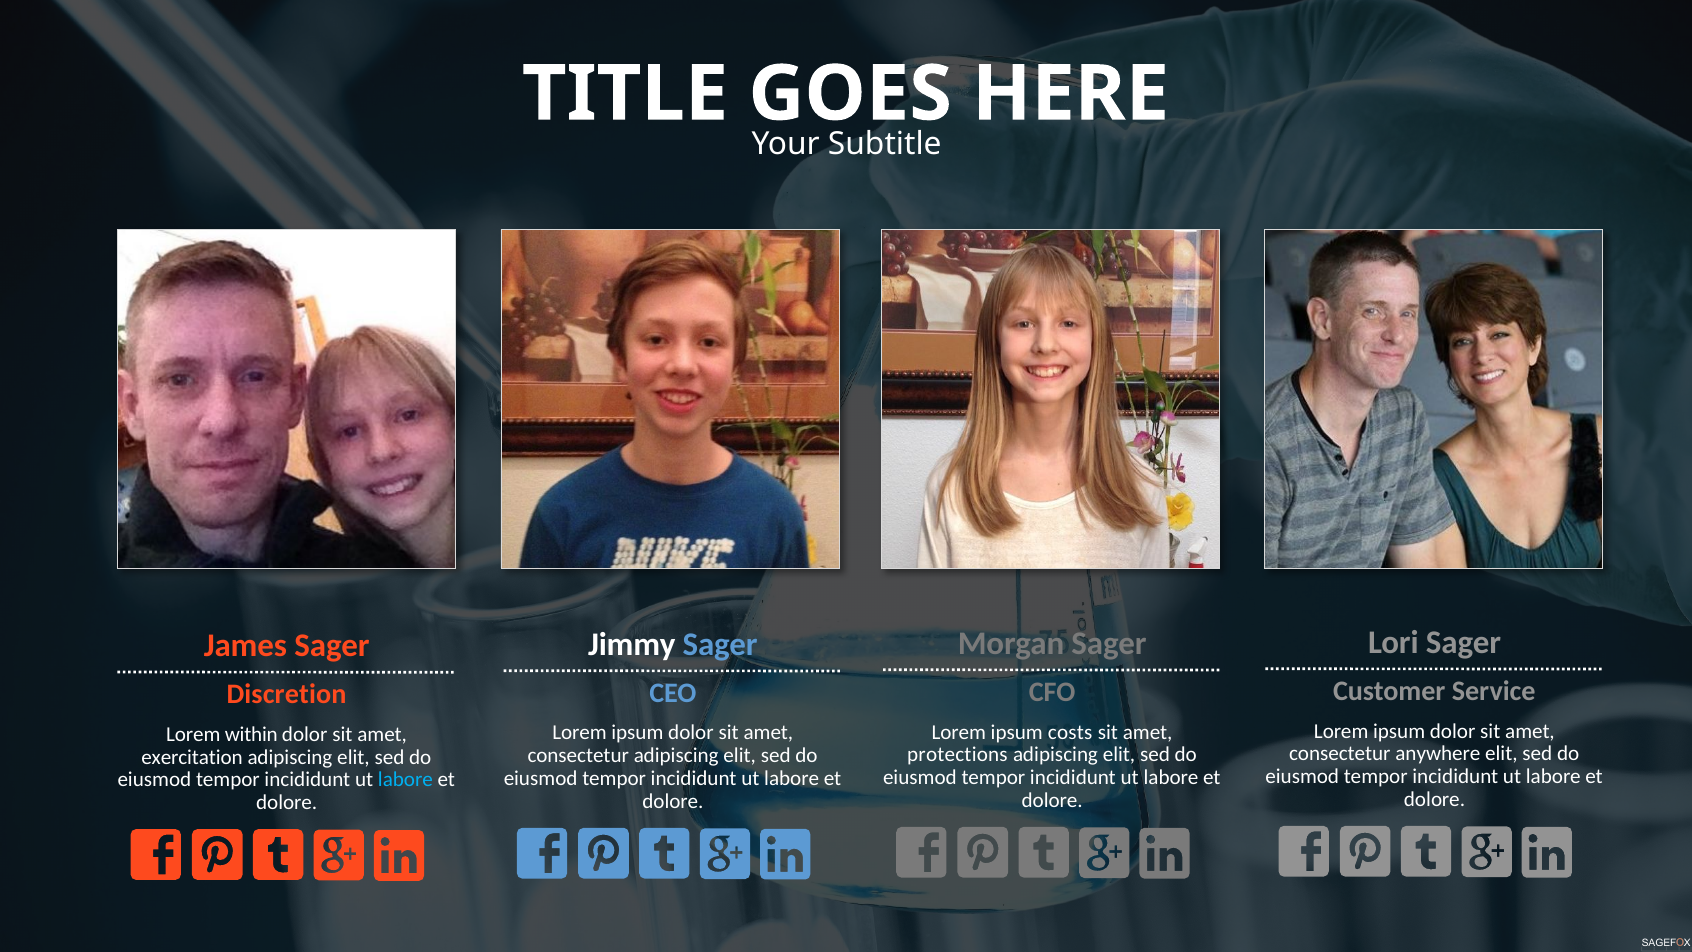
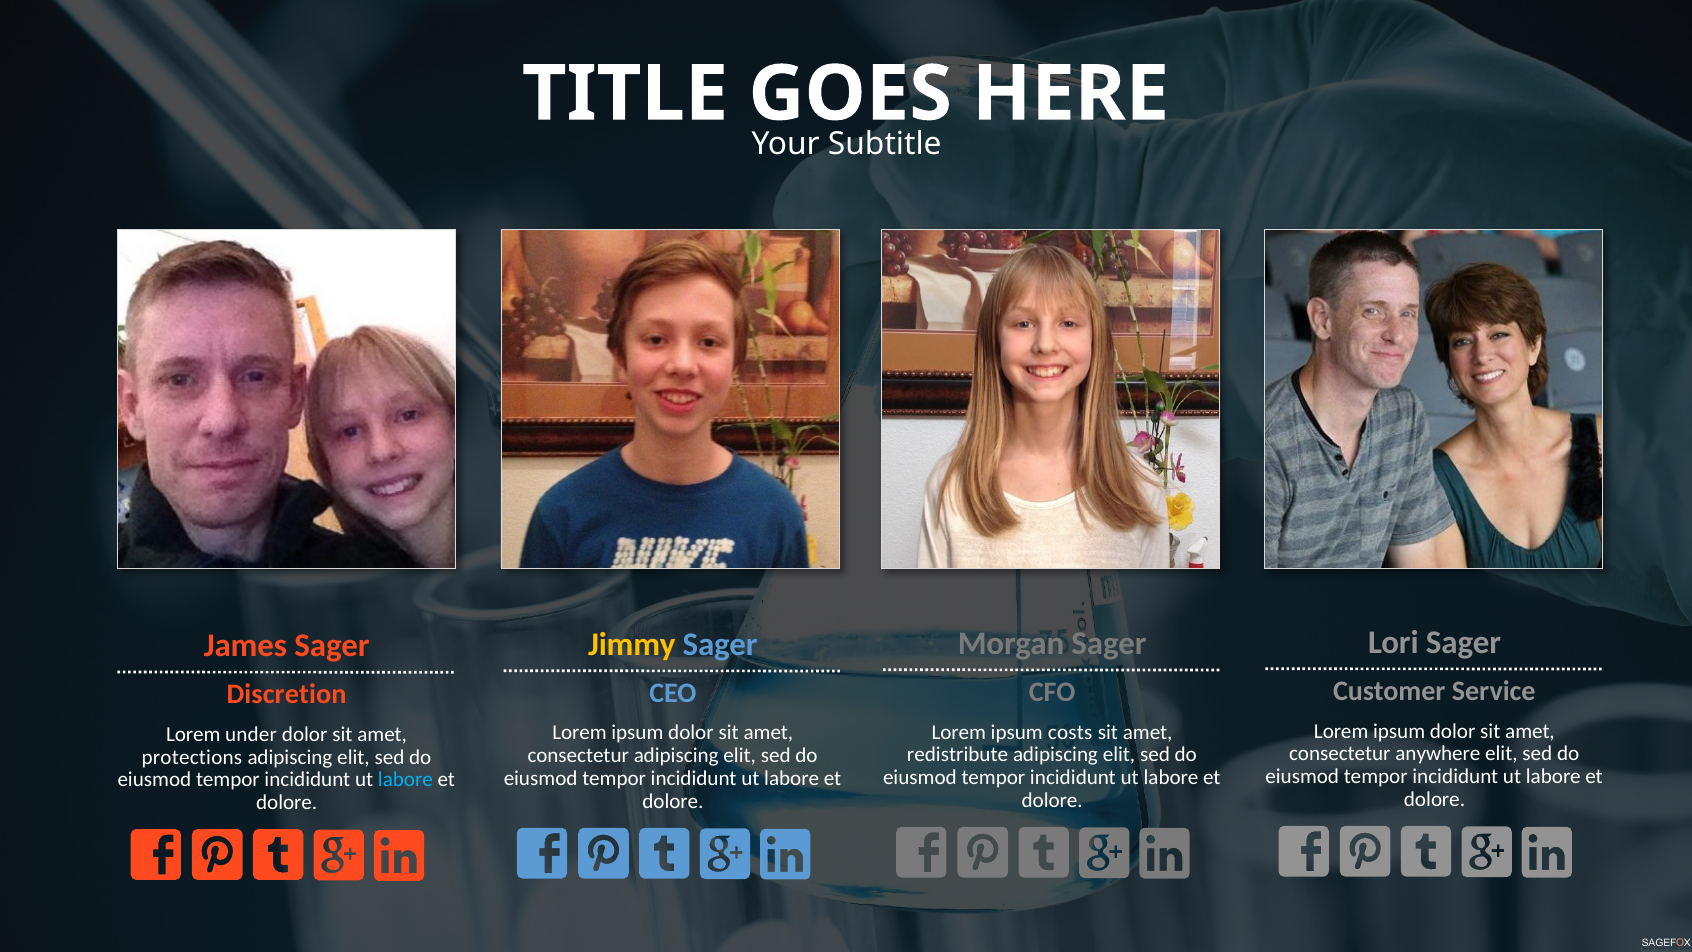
Jimmy colour: white -> yellow
within: within -> under
protections: protections -> redistribute
exercitation: exercitation -> protections
